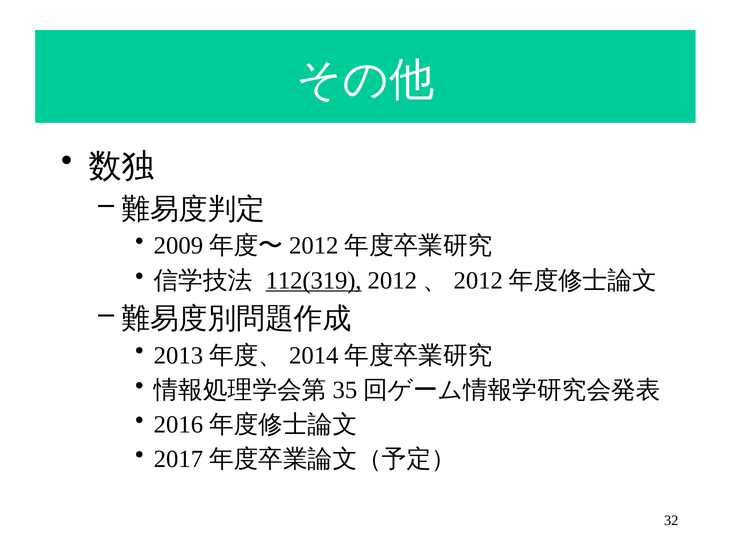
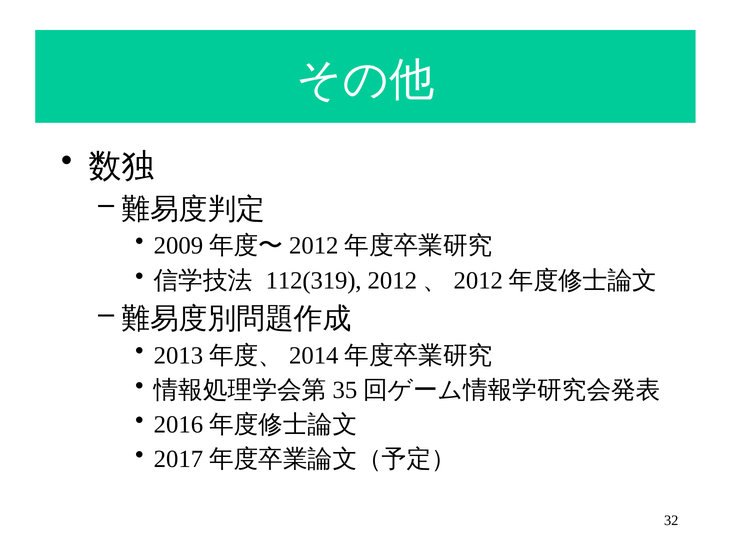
112(319 underline: present -> none
